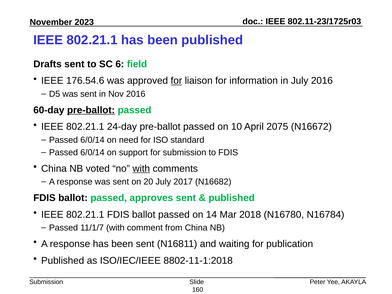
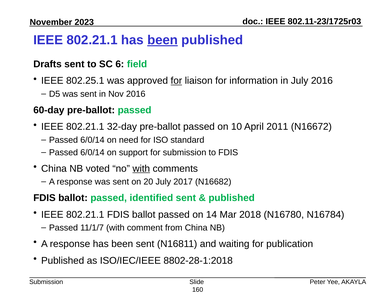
been at (163, 40) underline: none -> present
176.54.6: 176.54.6 -> 802.25.1
pre-ballot at (91, 110) underline: present -> none
24-day: 24-day -> 32-day
2075: 2075 -> 2011
approves: approves -> identified
8802-11-1:2018: 8802-11-1:2018 -> 8802-28-1:2018
